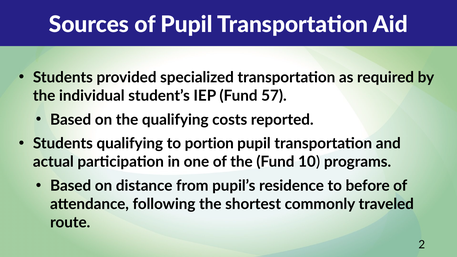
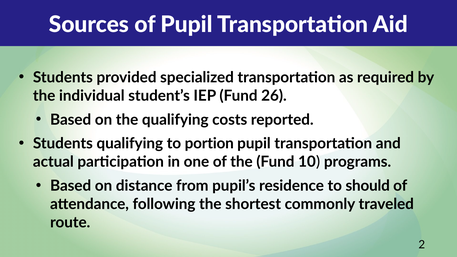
57: 57 -> 26
before: before -> should
